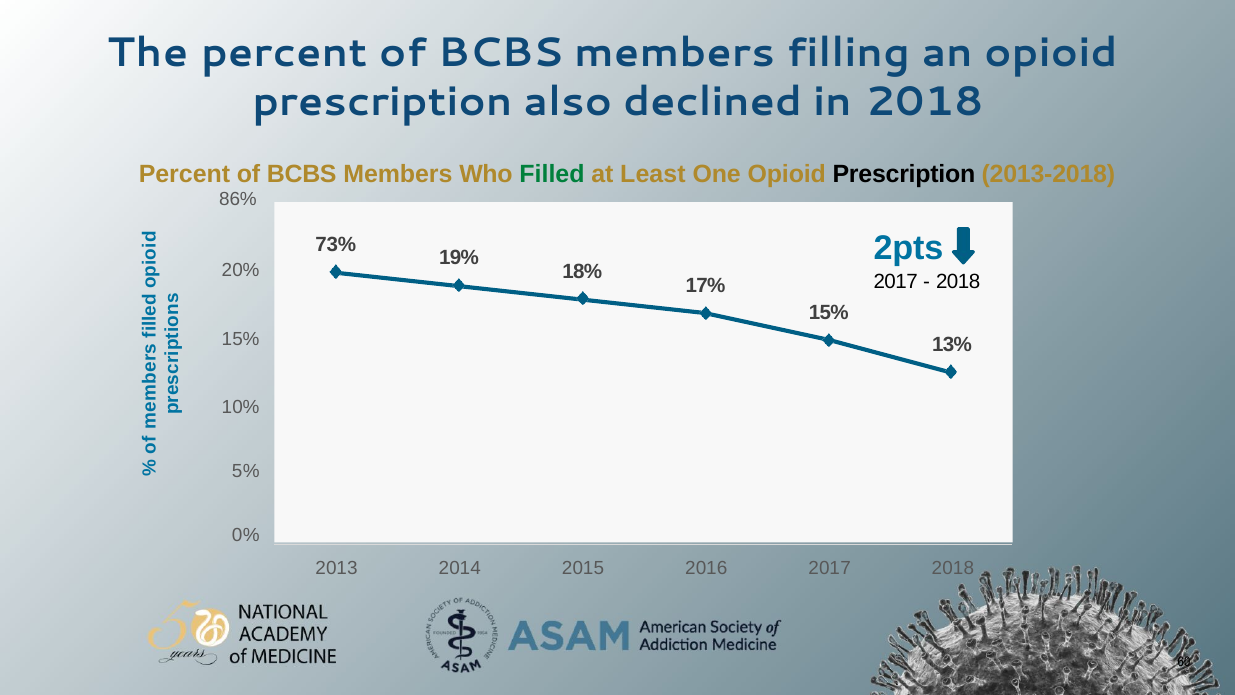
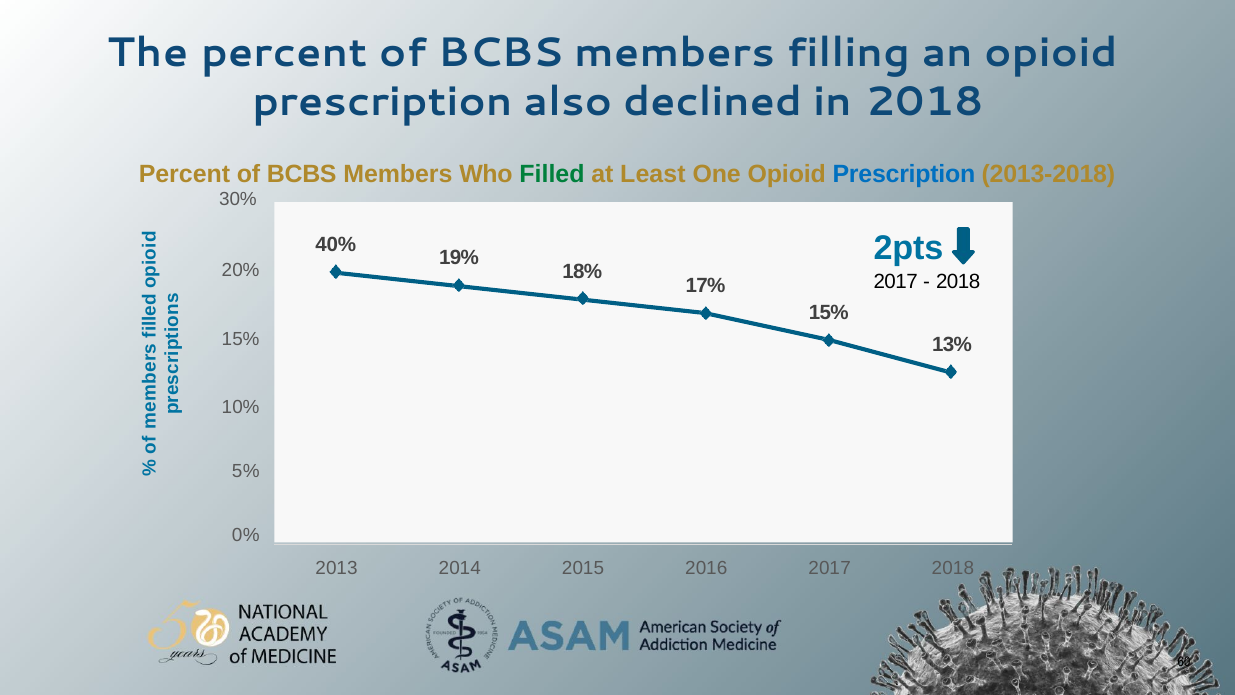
Prescription at (904, 174) colour: black -> blue
86%: 86% -> 30%
73%: 73% -> 40%
